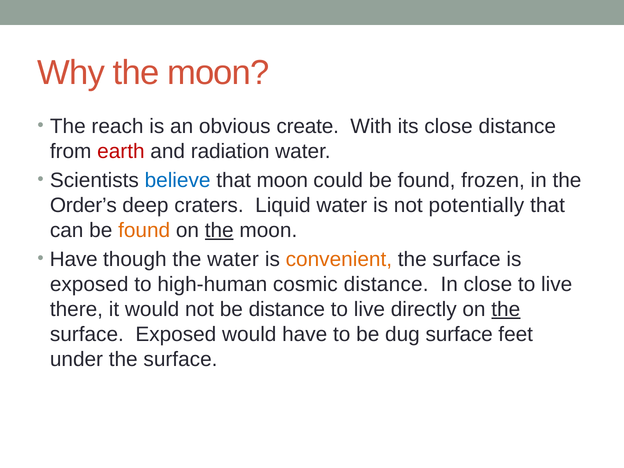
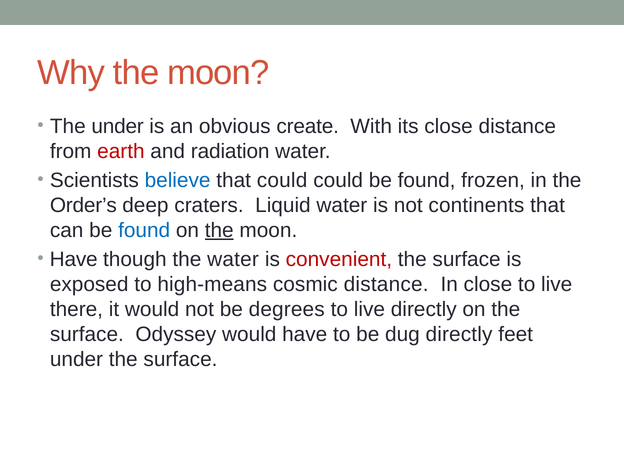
The reach: reach -> under
that moon: moon -> could
potentially: potentially -> continents
found at (144, 230) colour: orange -> blue
convenient colour: orange -> red
high-human: high-human -> high-means
be distance: distance -> degrees
the at (506, 309) underline: present -> none
surface Exposed: Exposed -> Odyssey
dug surface: surface -> directly
